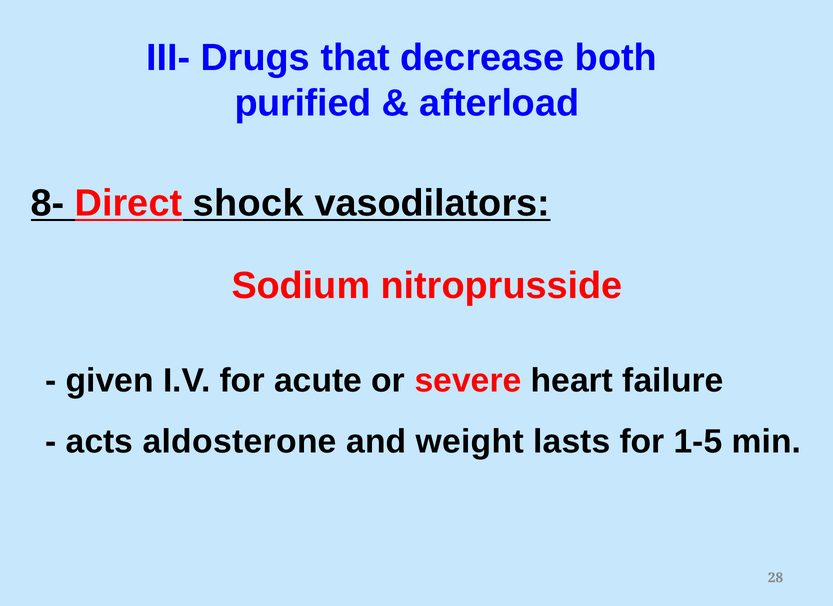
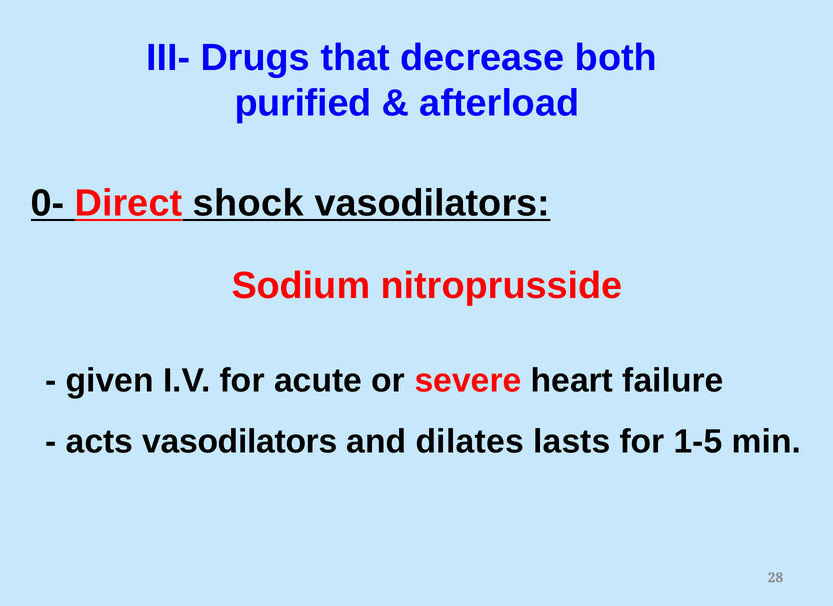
8-: 8- -> 0-
acts aldosterone: aldosterone -> vasodilators
weight: weight -> dilates
